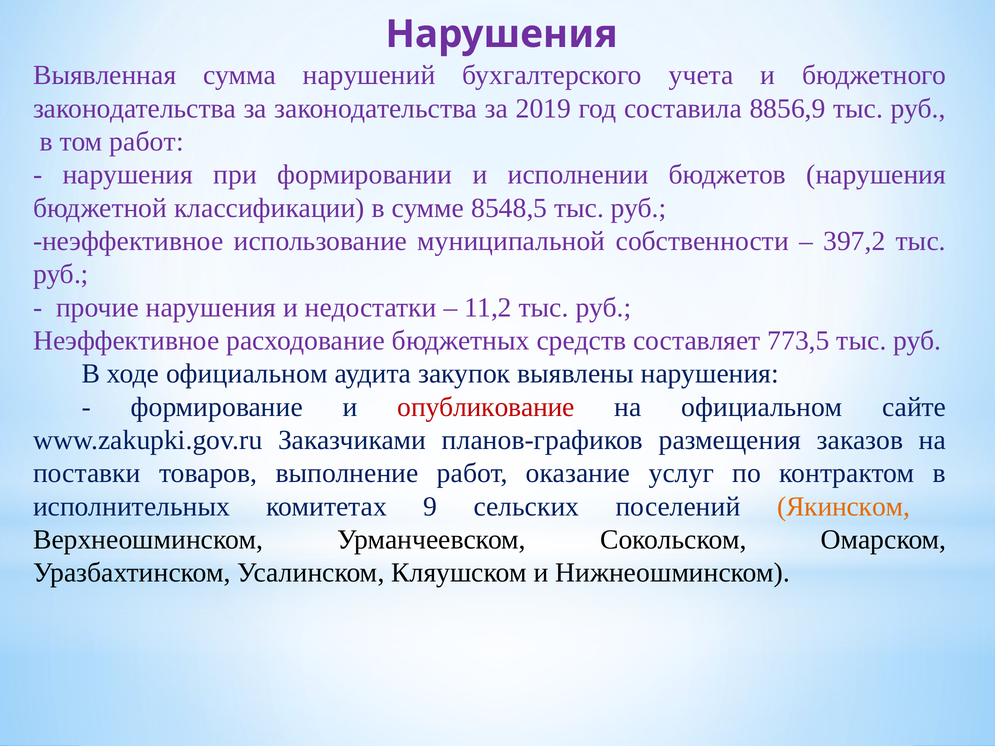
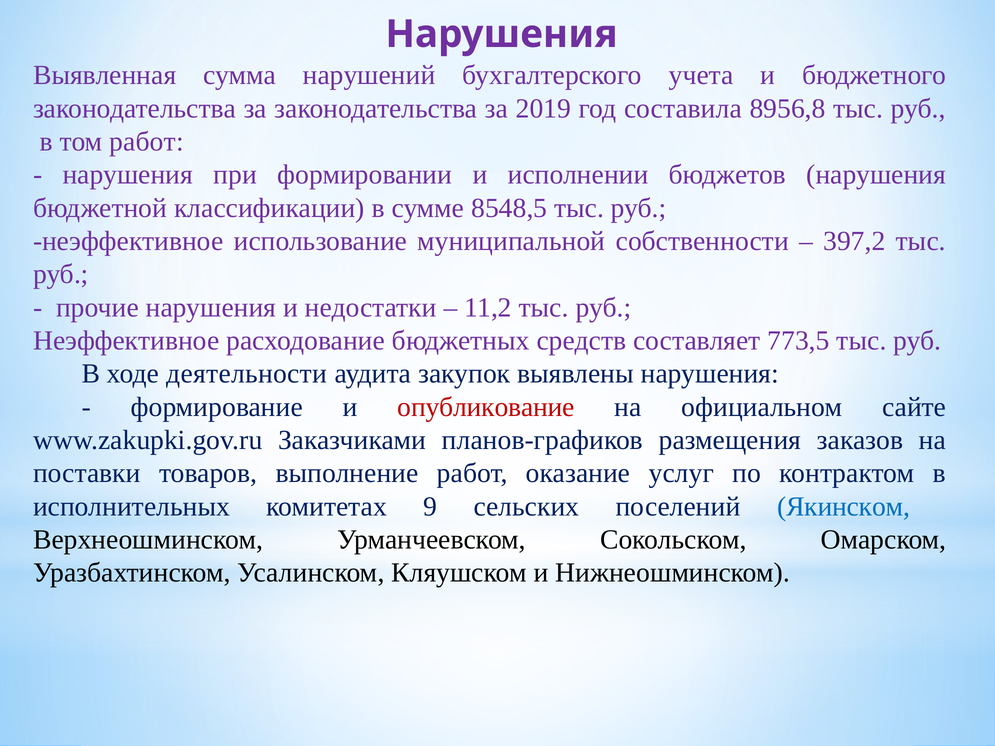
8856,9: 8856,9 -> 8956,8
ходе официальном: официальном -> деятельности
Якинском colour: orange -> blue
